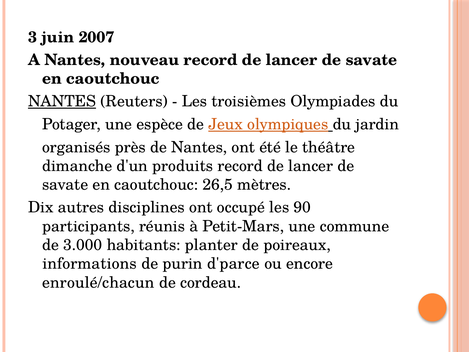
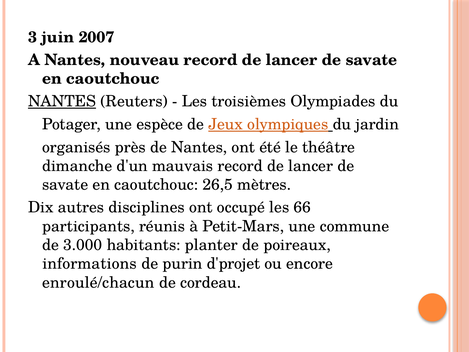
produits: produits -> mauvais
90: 90 -> 66
d'parce: d'parce -> d'projet
